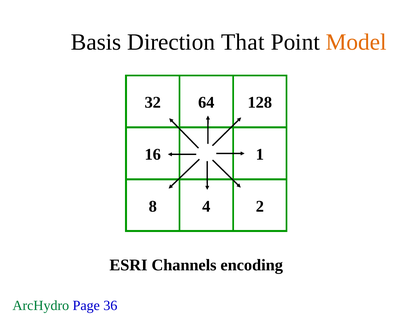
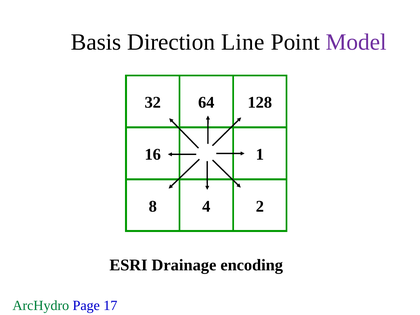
That: That -> Line
Model colour: orange -> purple
Channels: Channels -> Drainage
36: 36 -> 17
